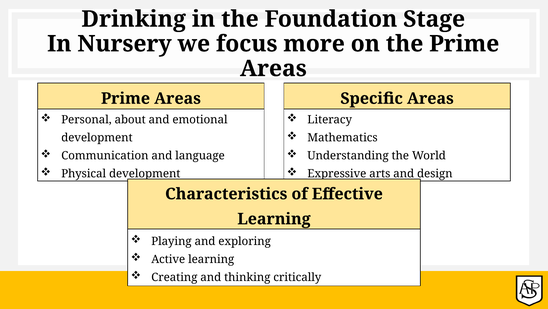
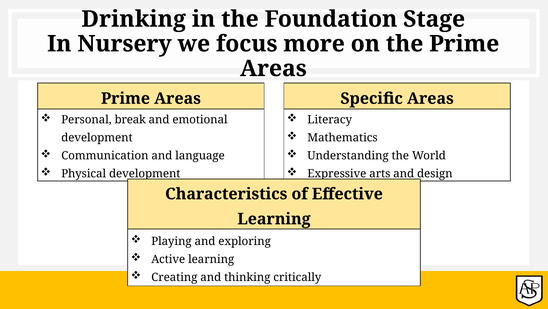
about: about -> break
